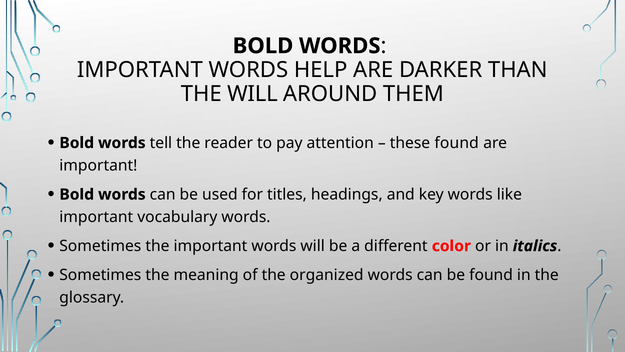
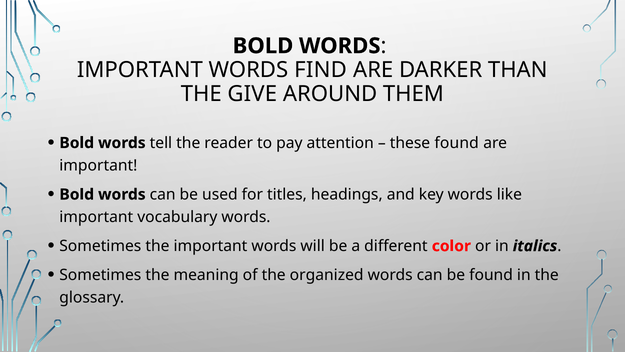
HELP: HELP -> FIND
THE WILL: WILL -> GIVE
